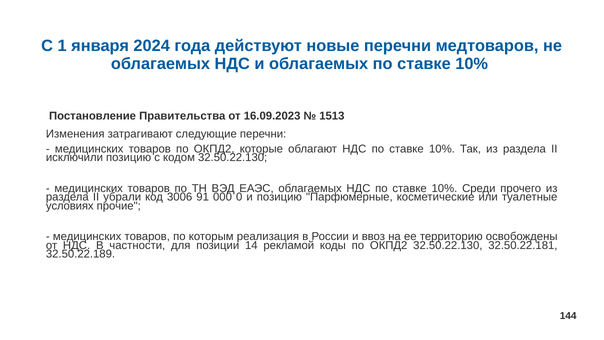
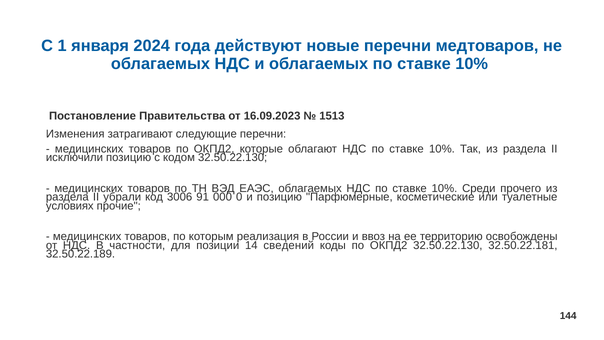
рекламой: рекламой -> сведений
